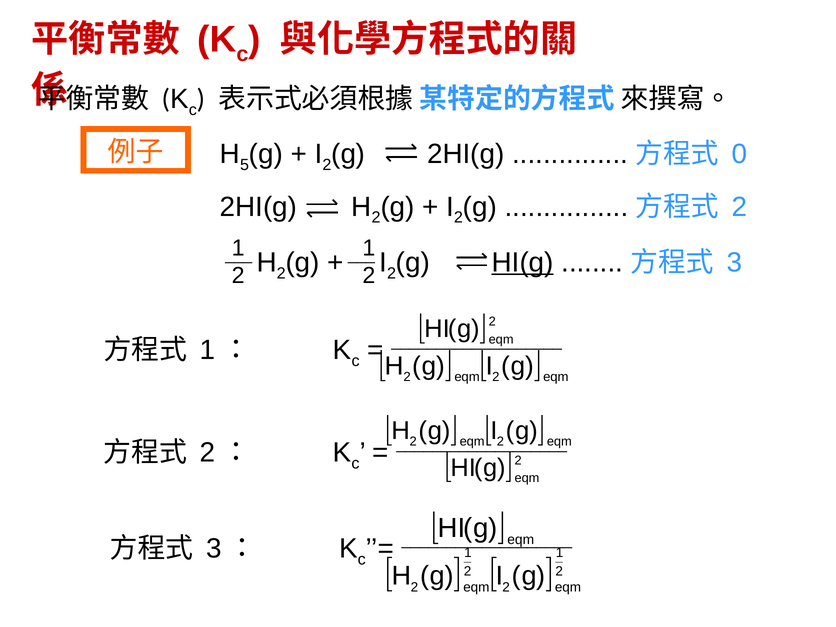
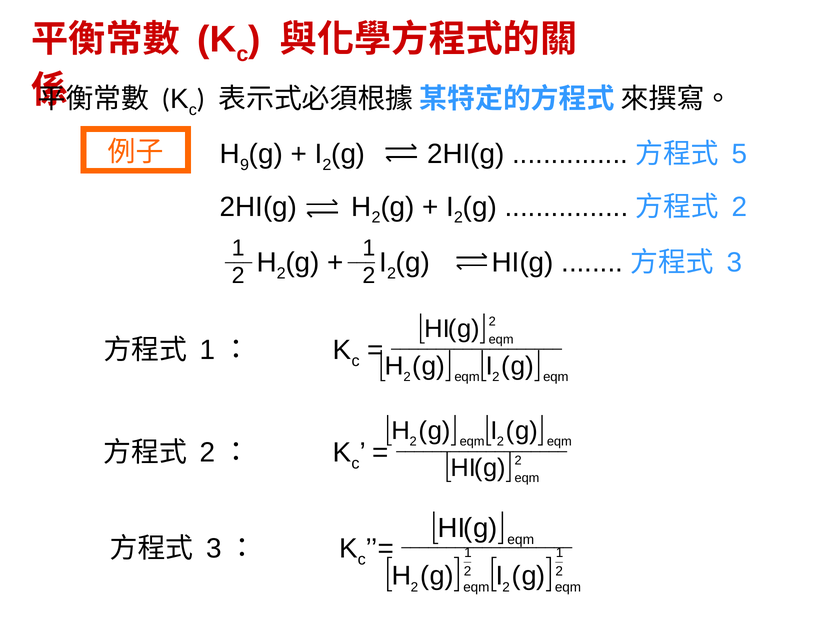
5: 5 -> 9
0: 0 -> 5
HI(g underline: present -> none
